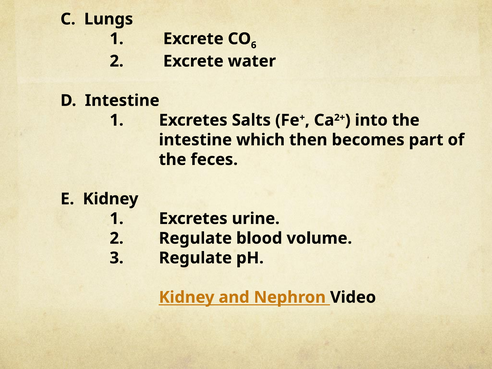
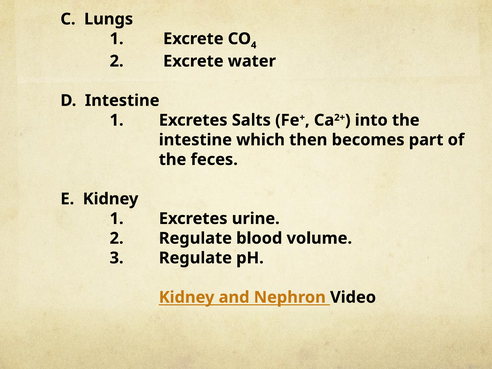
6: 6 -> 4
